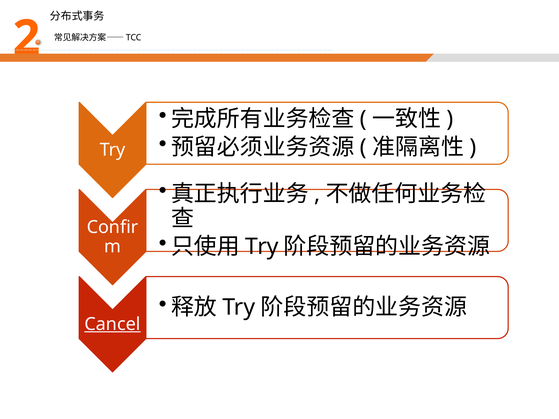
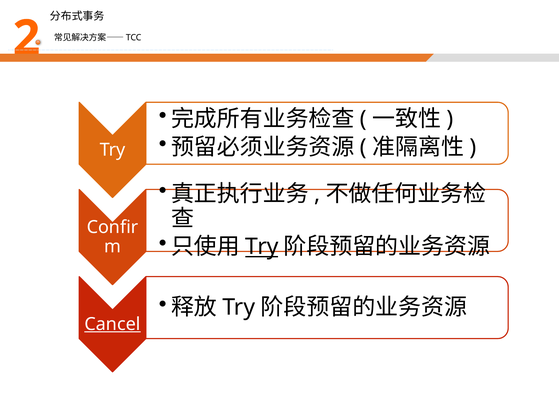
Try at (262, 247) underline: none -> present
